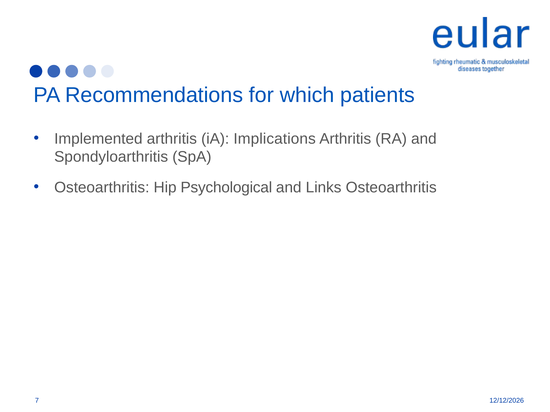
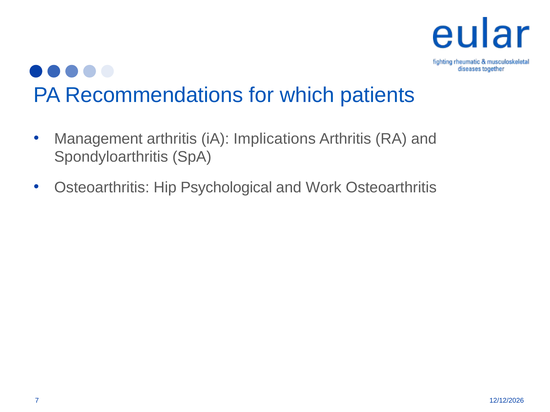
Implemented: Implemented -> Management
Links: Links -> Work
